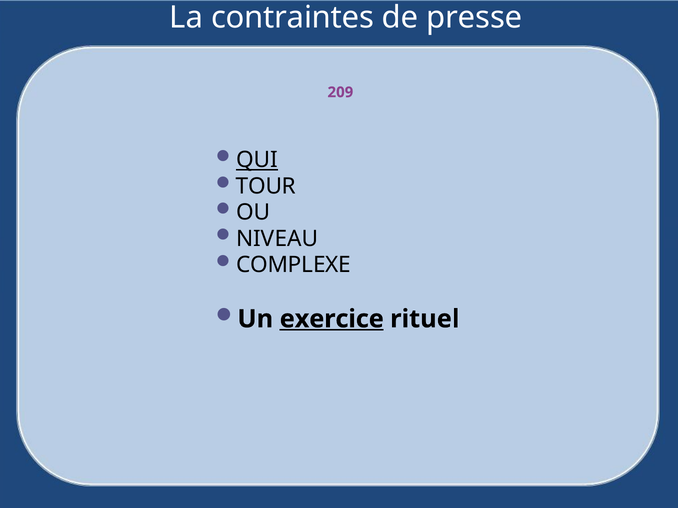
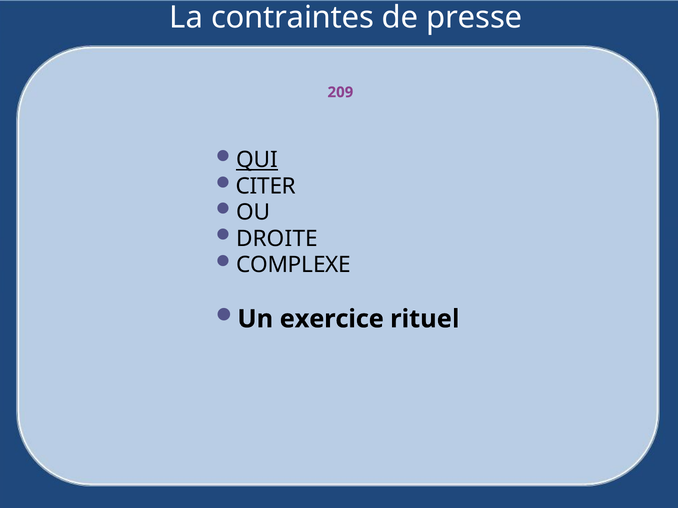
TOUR: TOUR -> CITER
NIVEAU: NIVEAU -> DROITE
exercice underline: present -> none
